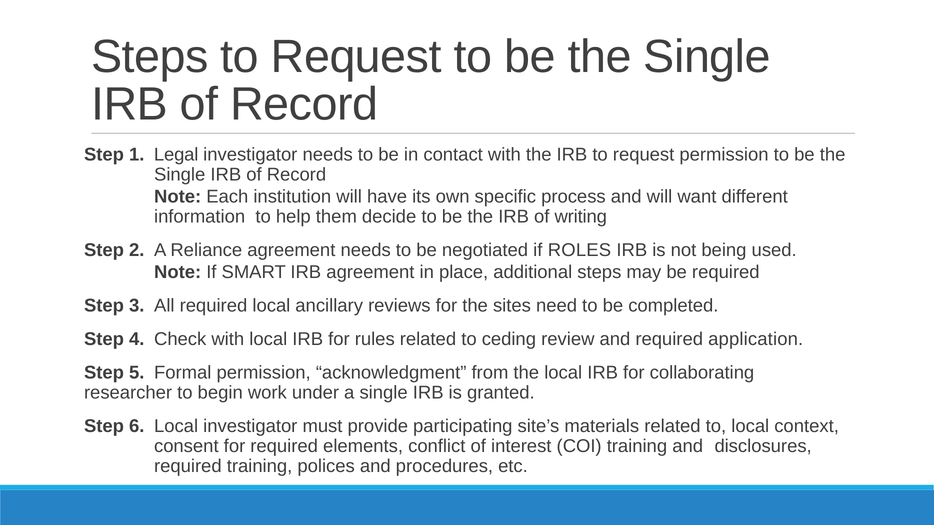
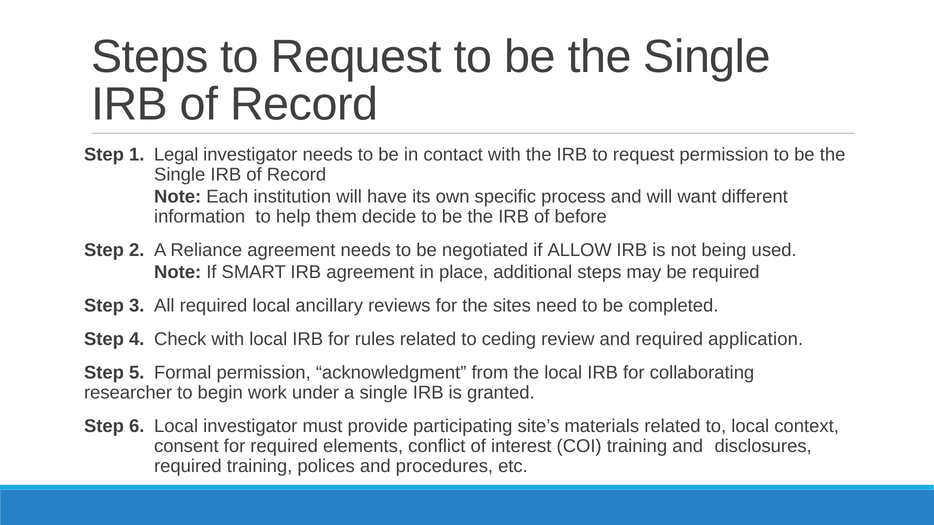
writing: writing -> before
ROLES: ROLES -> ALLOW
